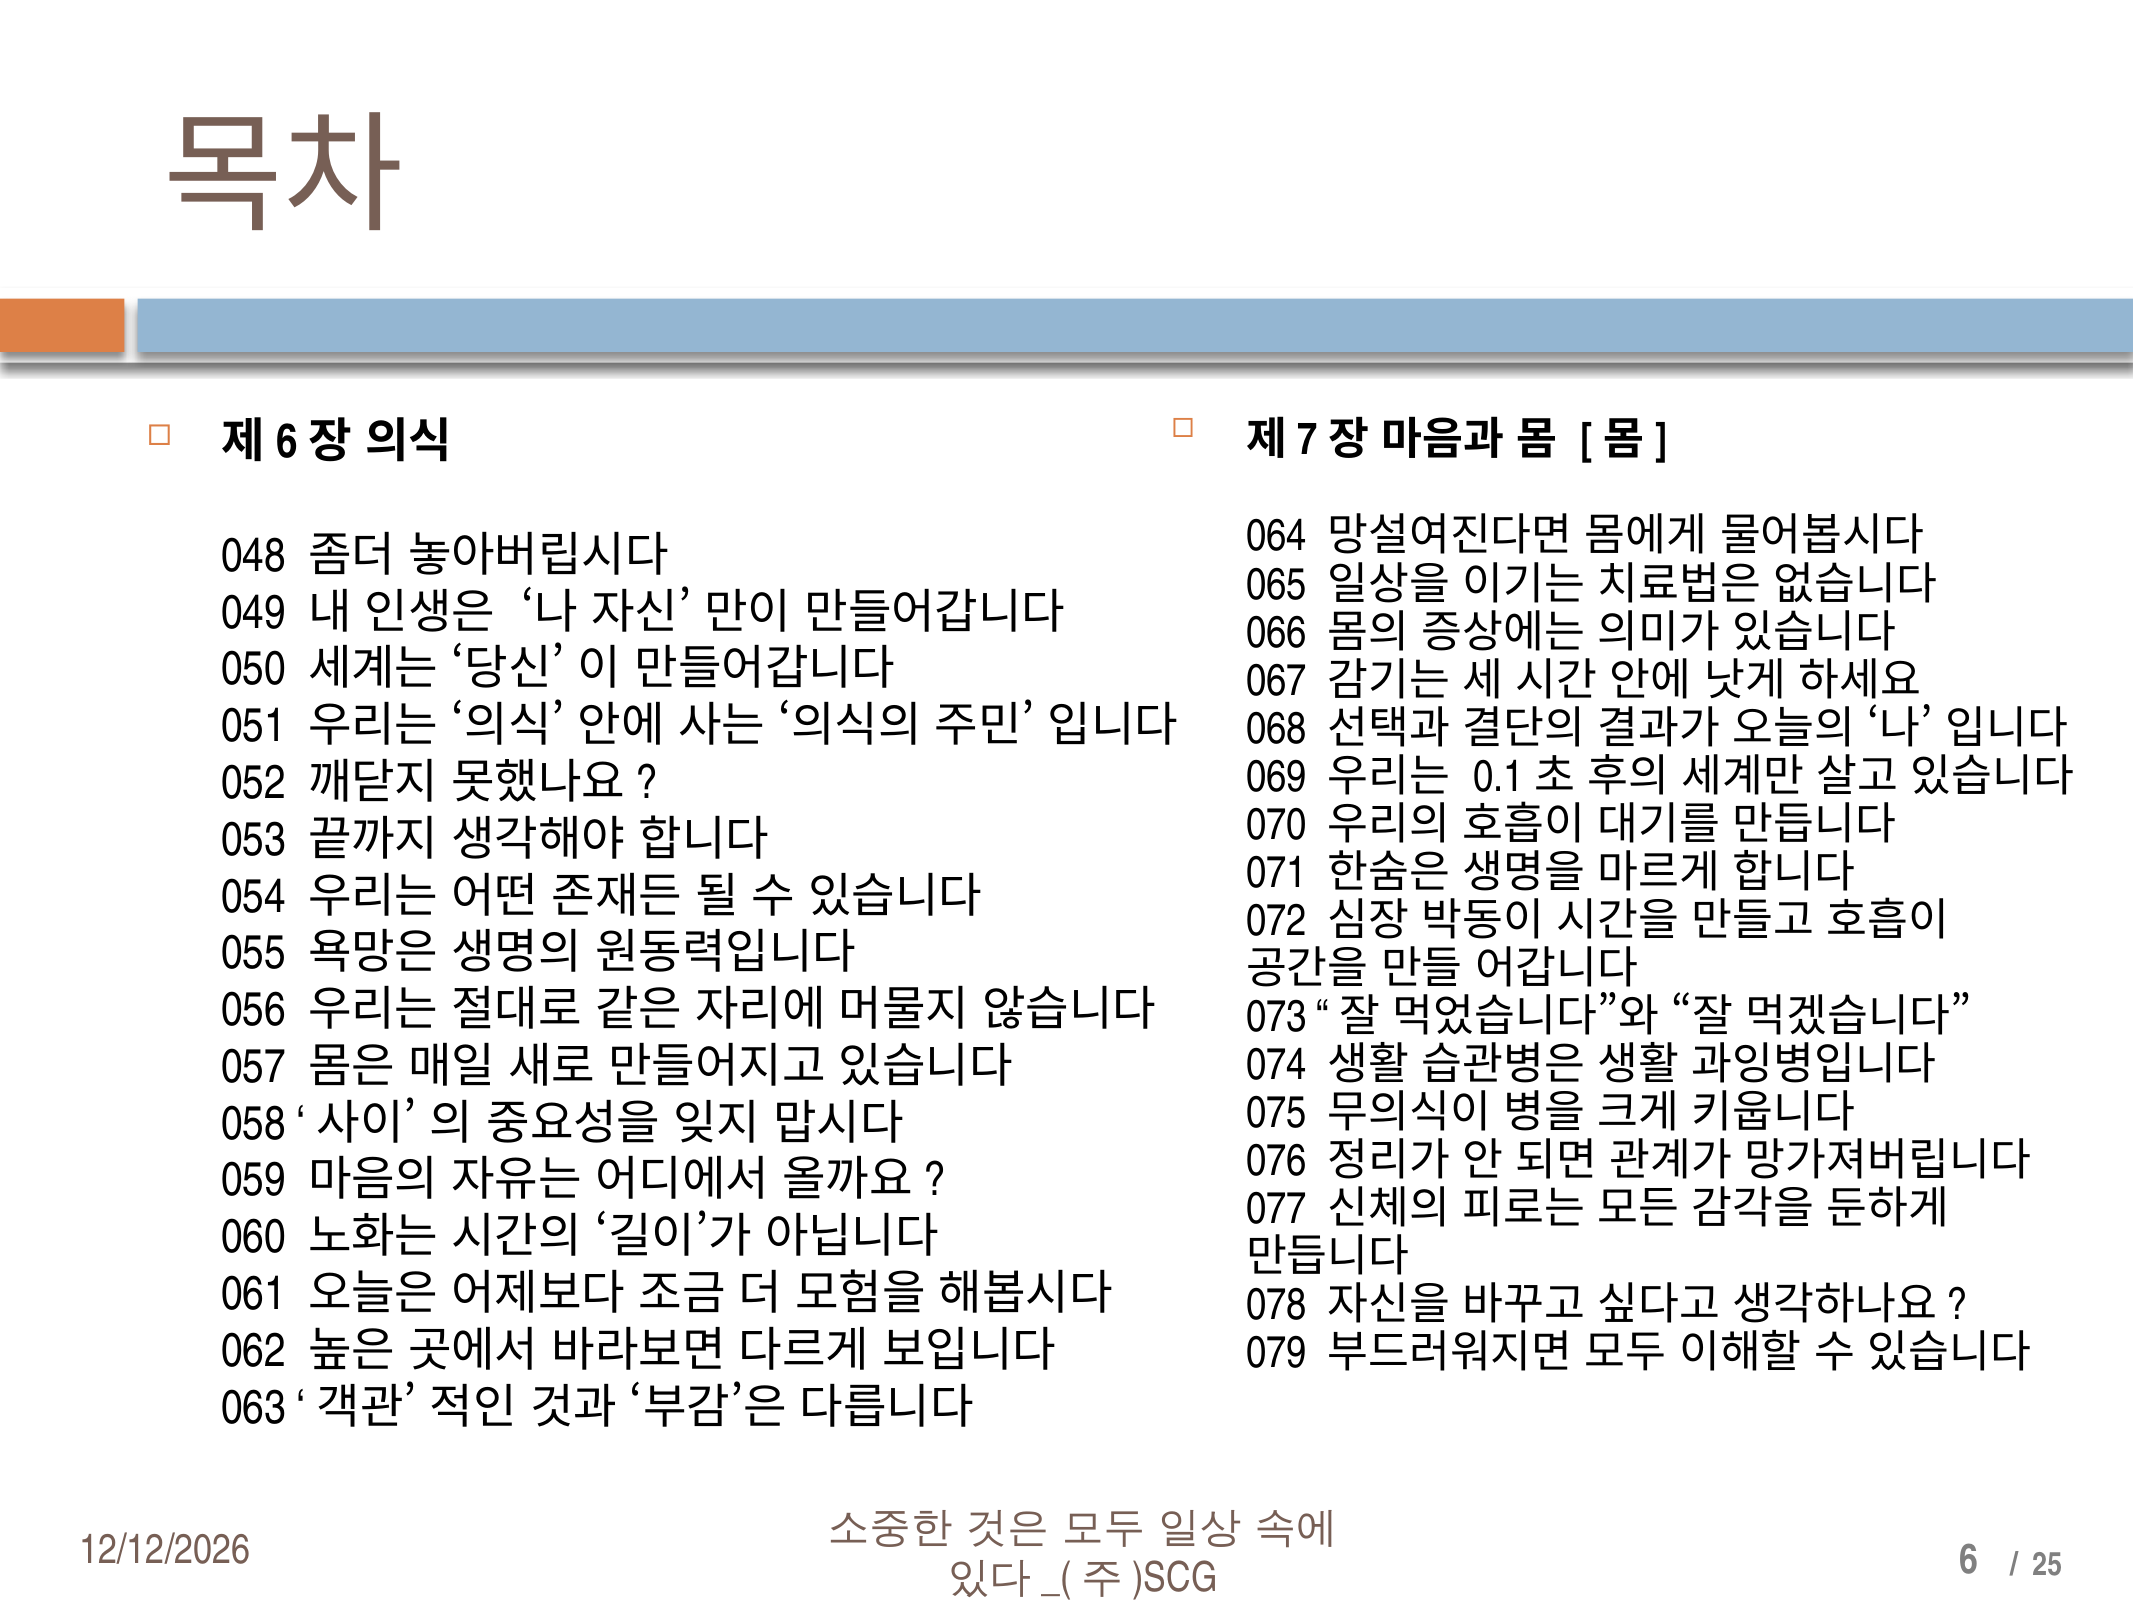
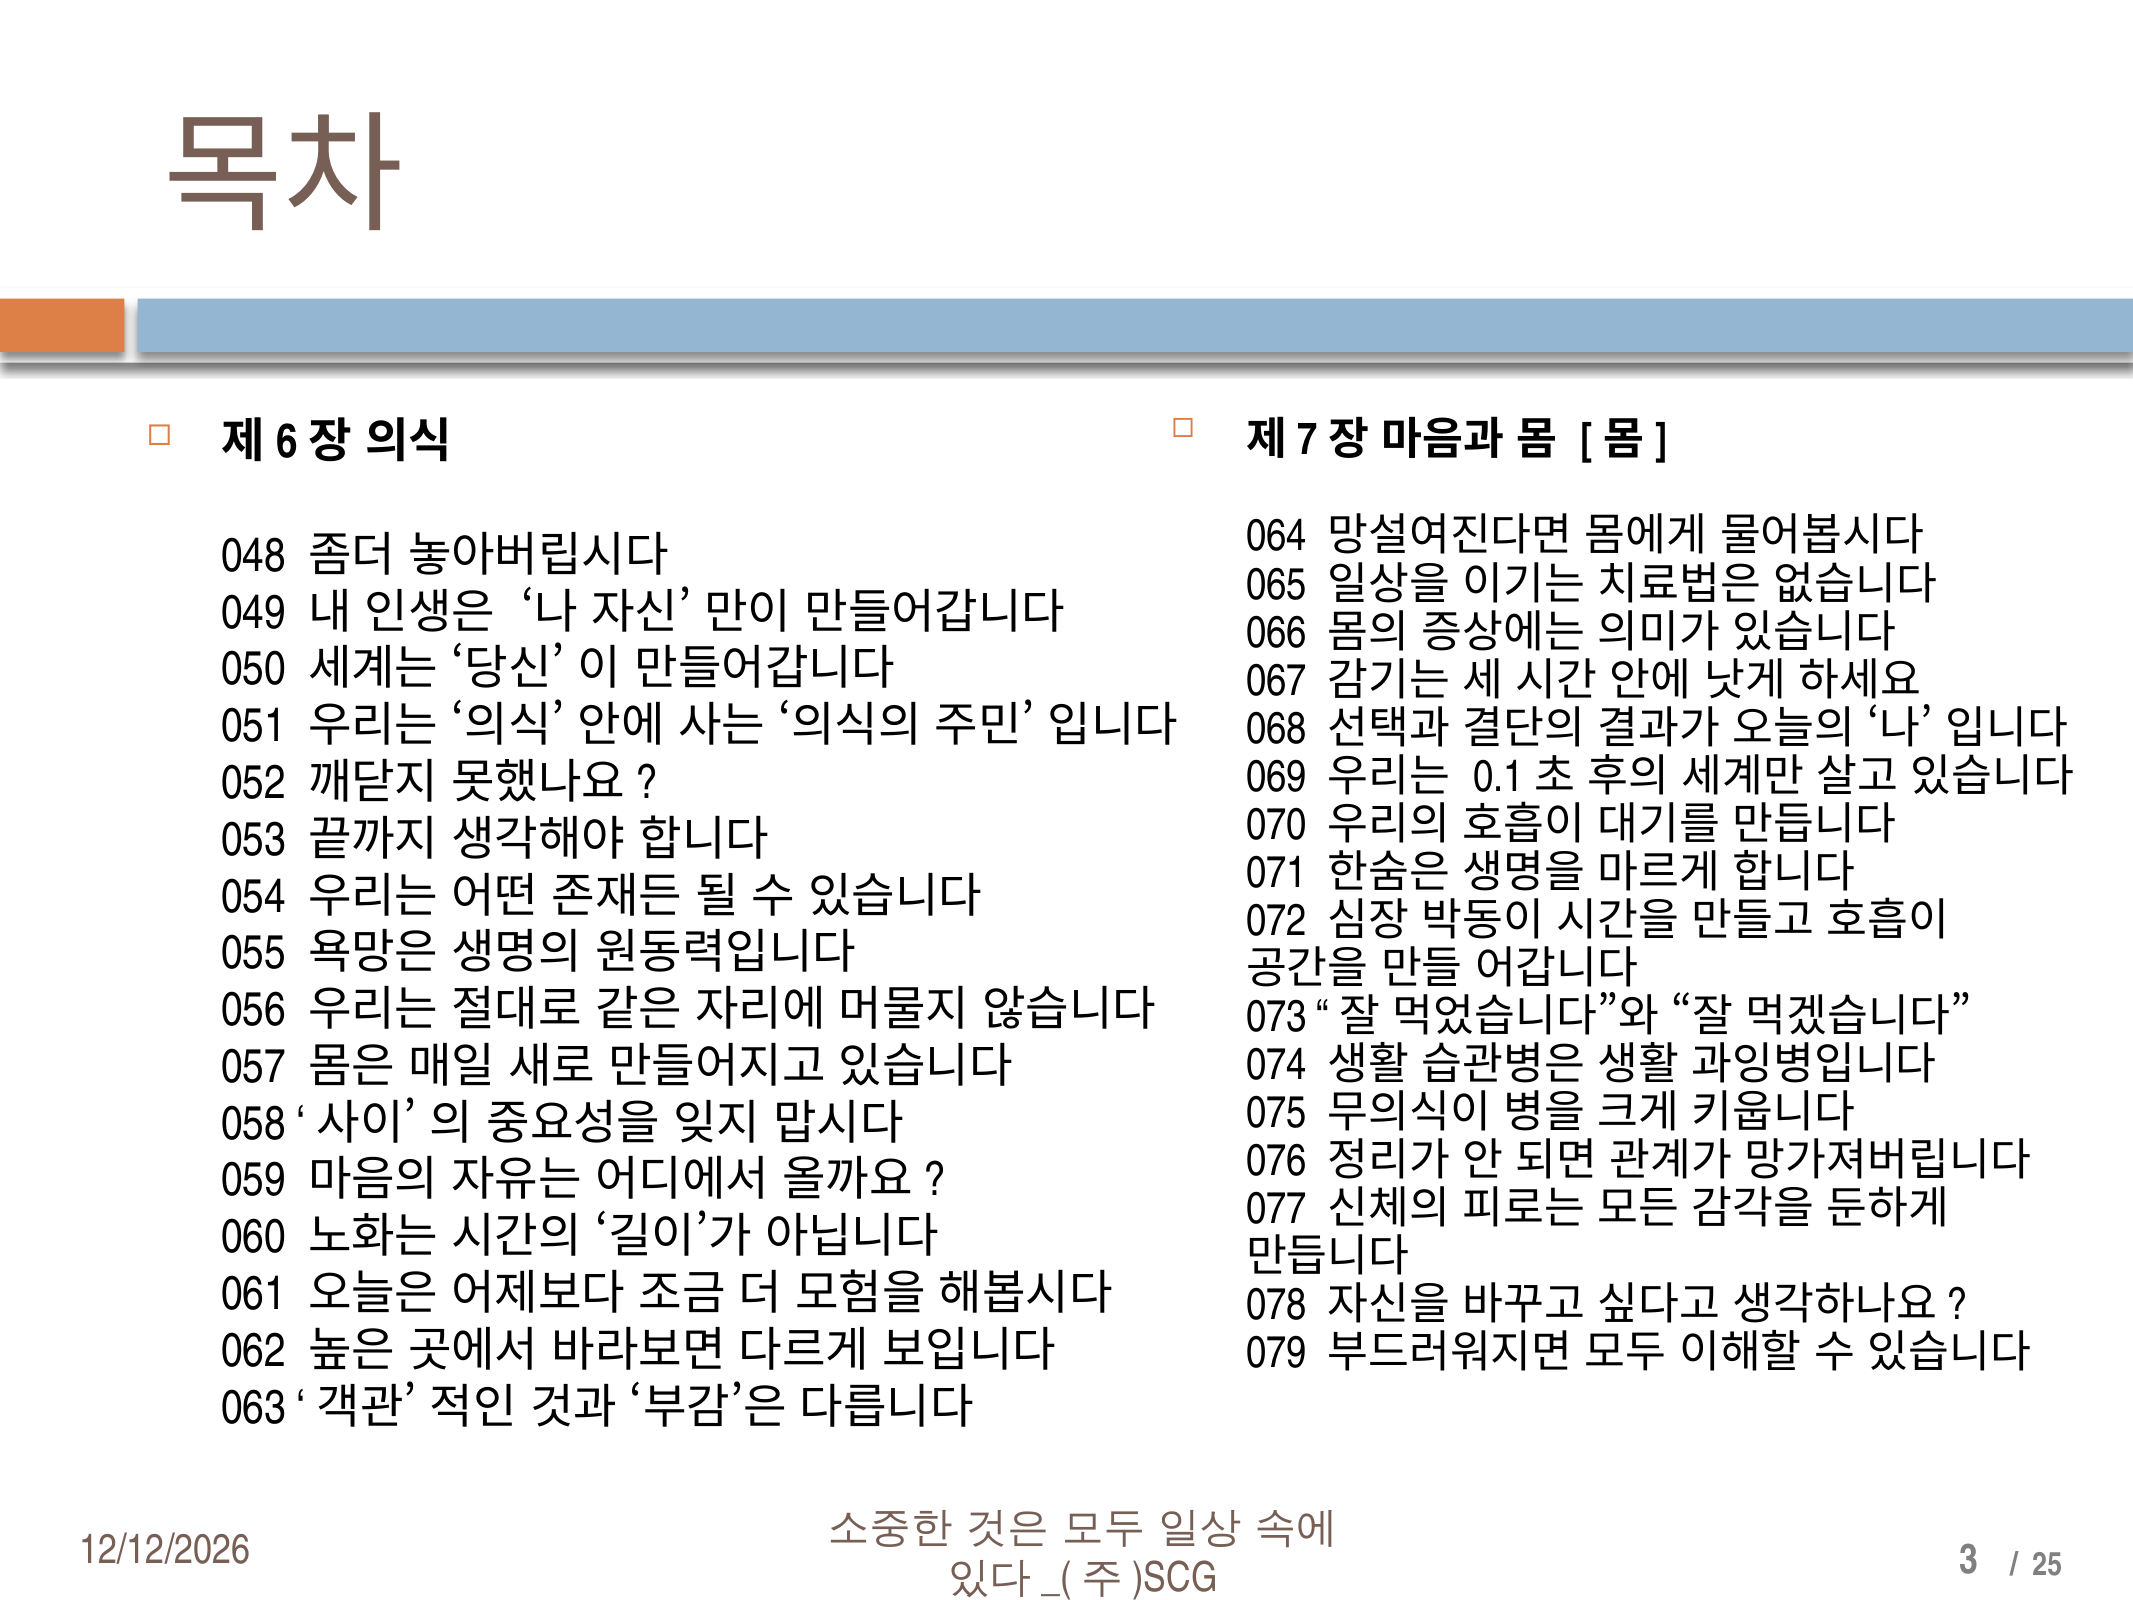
6: 6 -> 3
